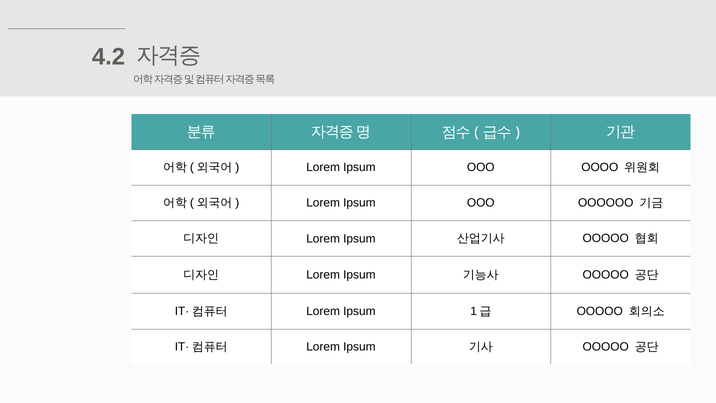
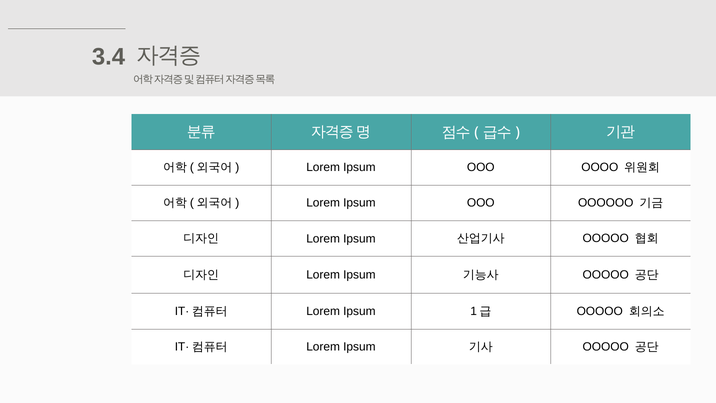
4.2: 4.2 -> 3.4
